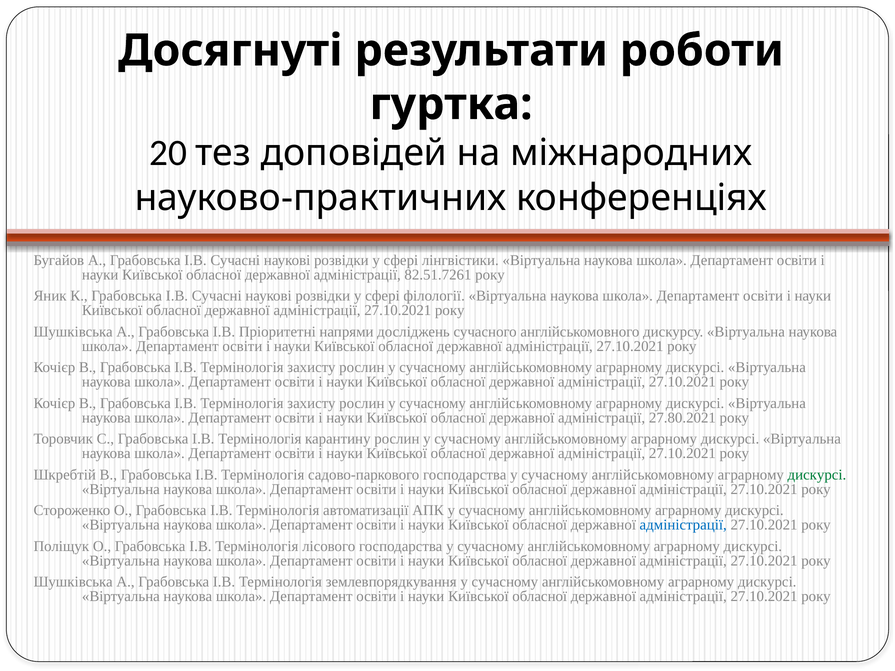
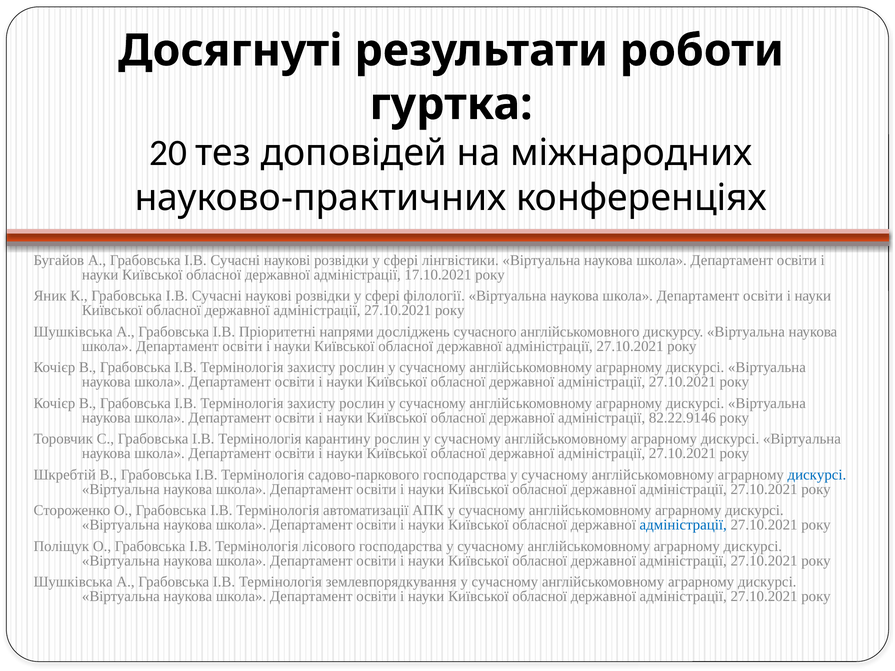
82.51.7261: 82.51.7261 -> 17.10.2021
27.80.2021: 27.80.2021 -> 82.22.9146
дискурсі at (817, 475) colour: green -> blue
